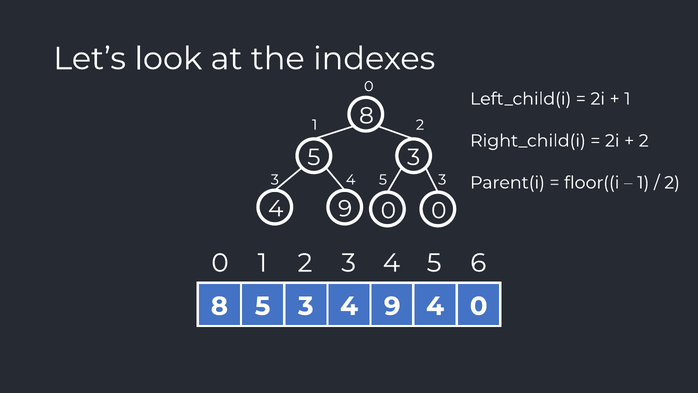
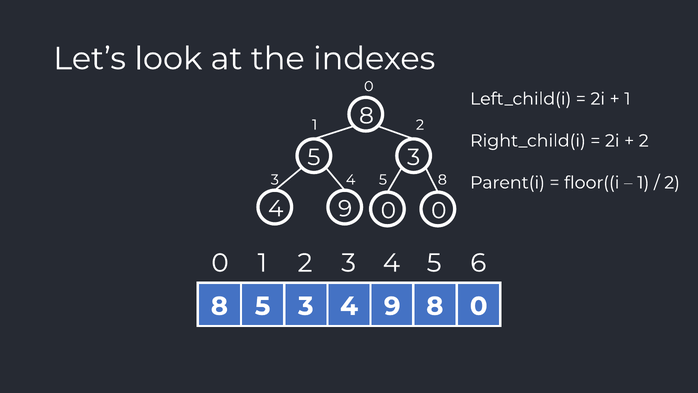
4 5 3: 3 -> 8
9 4: 4 -> 8
